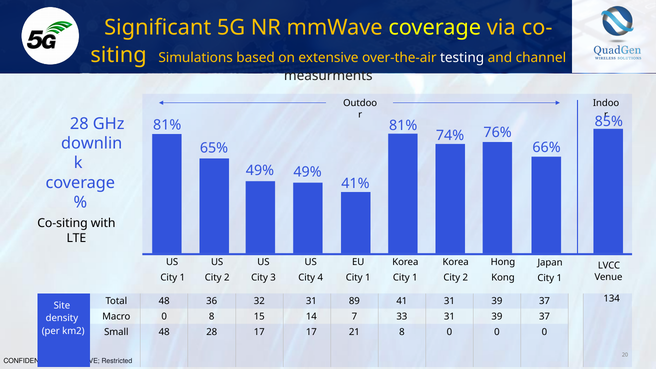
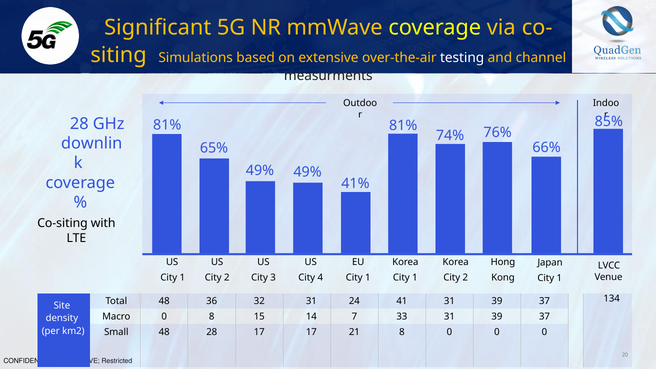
89: 89 -> 24
